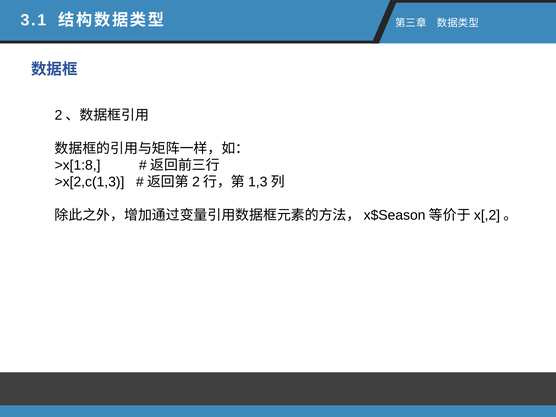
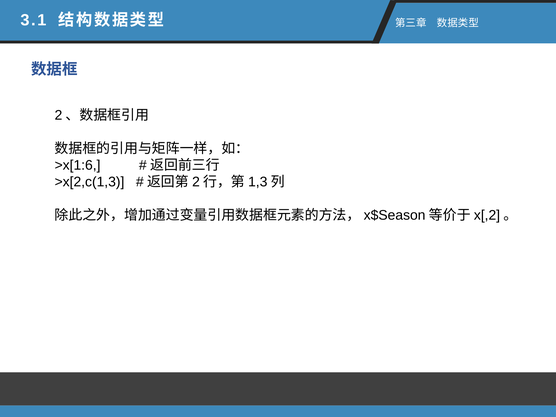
>x[1:8: >x[1:8 -> >x[1:6
